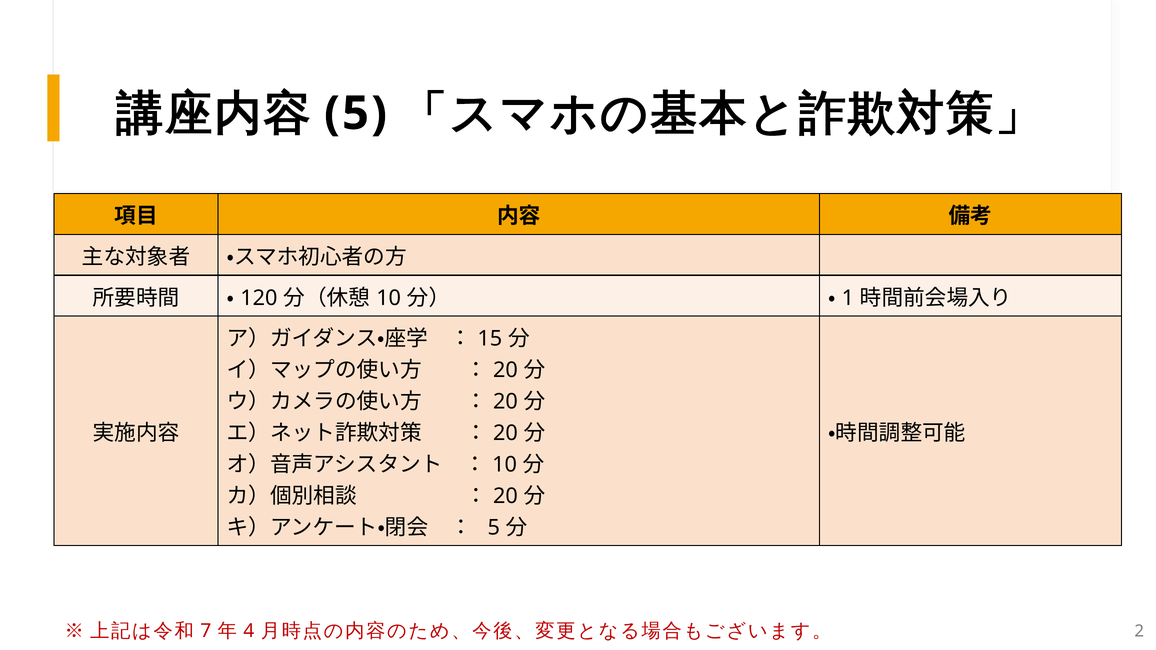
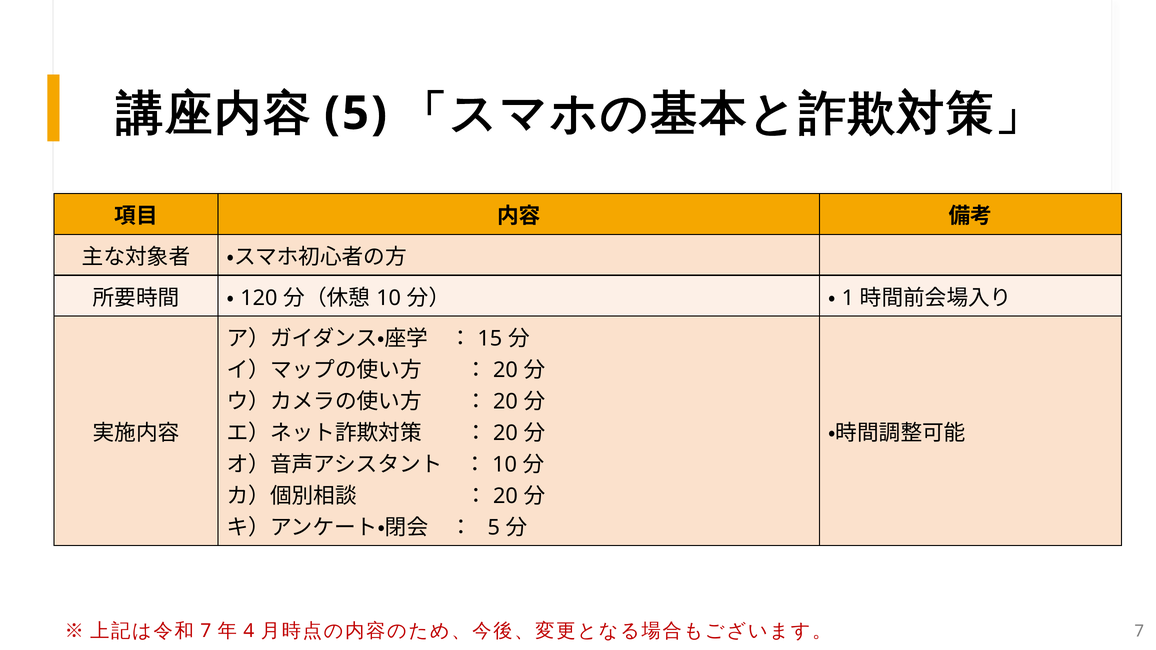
2 at (1139, 632): 2 -> 7
